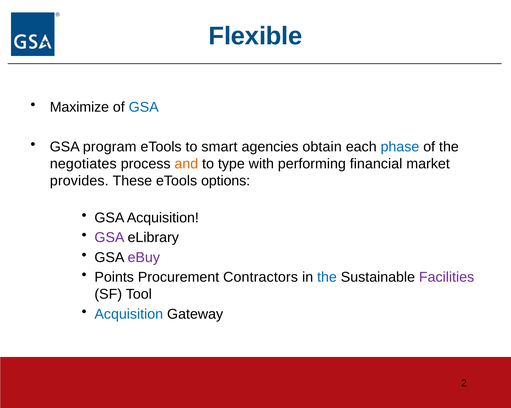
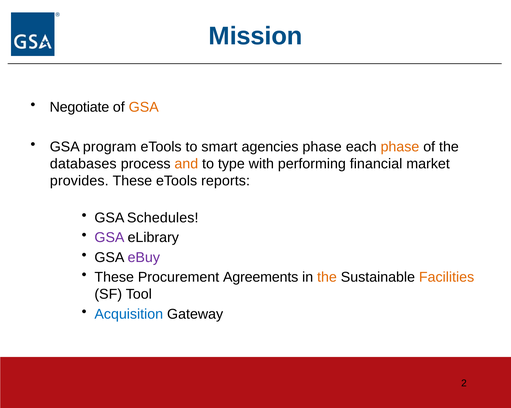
Flexible: Flexible -> Mission
Maximize: Maximize -> Negotiate
GSA at (144, 107) colour: blue -> orange
agencies obtain: obtain -> phase
phase at (400, 147) colour: blue -> orange
negotiates: negotiates -> databases
options: options -> reports
GSA Acquisition: Acquisition -> Schedules
Points at (114, 278): Points -> These
Contractors: Contractors -> Agreements
the at (327, 278) colour: blue -> orange
Facilities colour: purple -> orange
